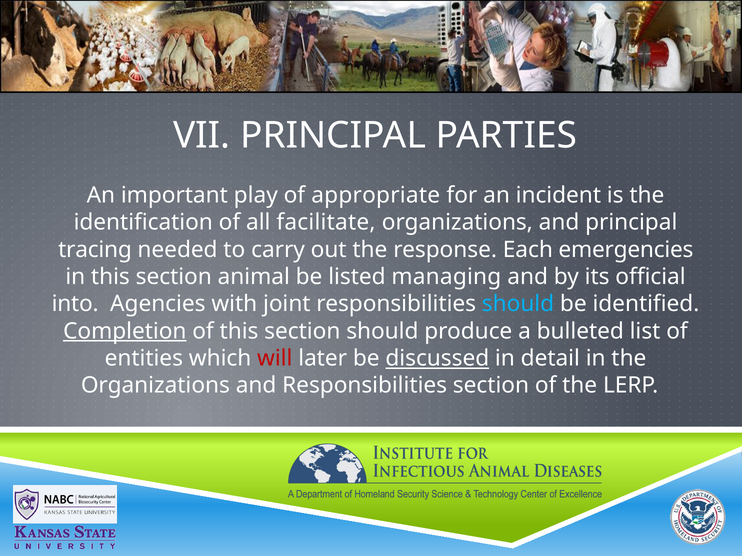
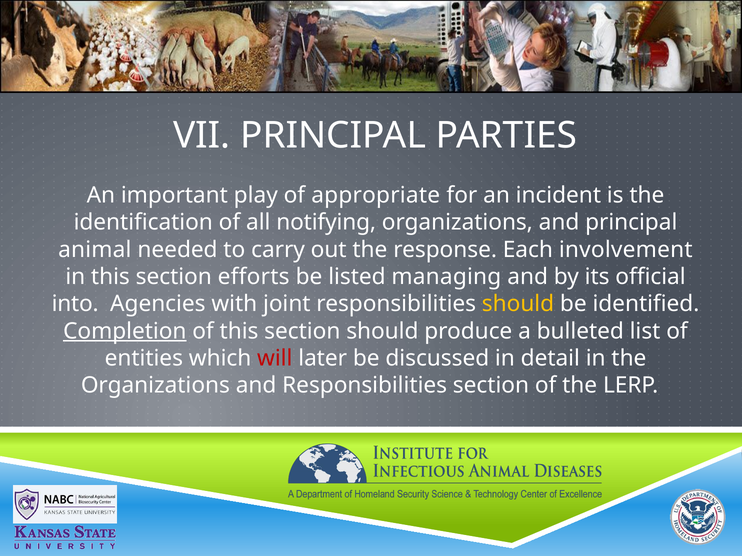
facilitate: facilitate -> notifying
tracing: tracing -> animal
emergencies: emergencies -> involvement
animal: animal -> efforts
should at (518, 304) colour: light blue -> yellow
discussed underline: present -> none
